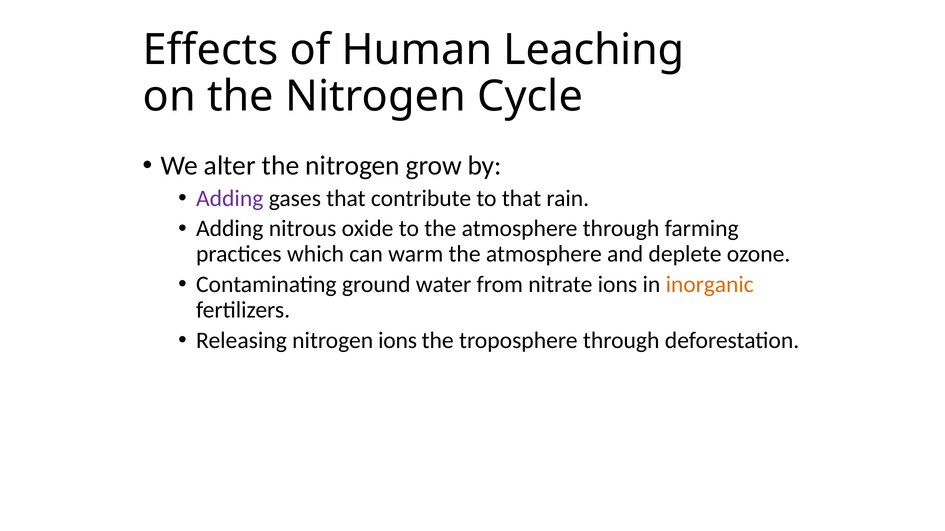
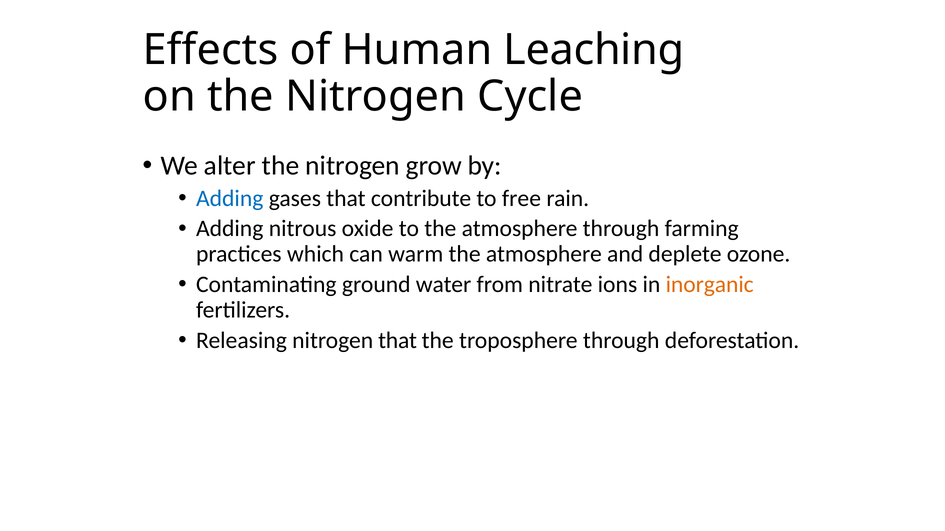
Adding at (230, 199) colour: purple -> blue
to that: that -> free
nitrogen ions: ions -> that
